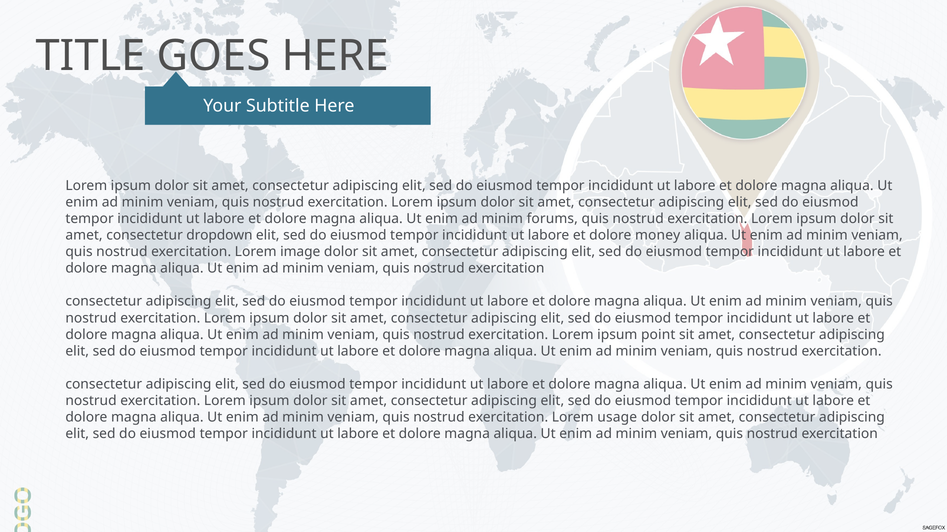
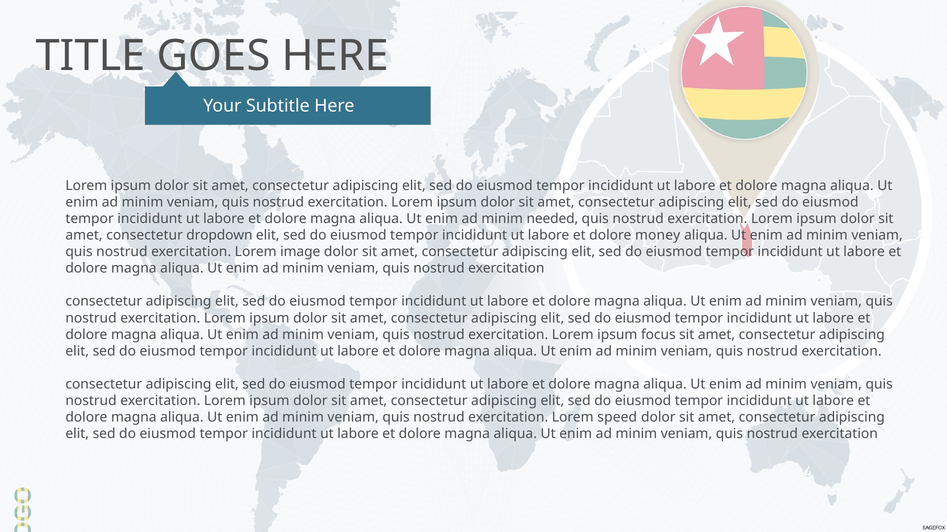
forums: forums -> needed
point: point -> focus
usage: usage -> speed
